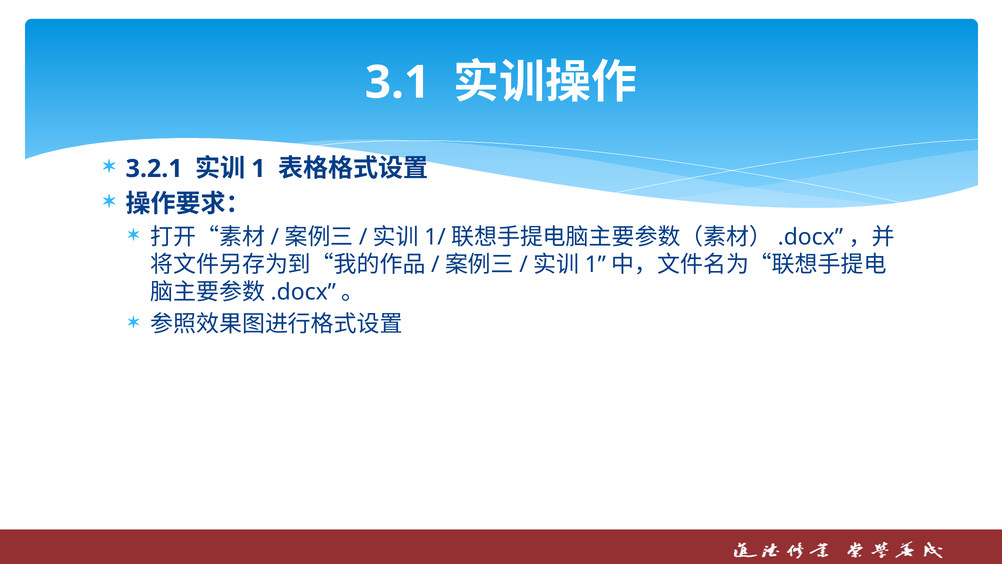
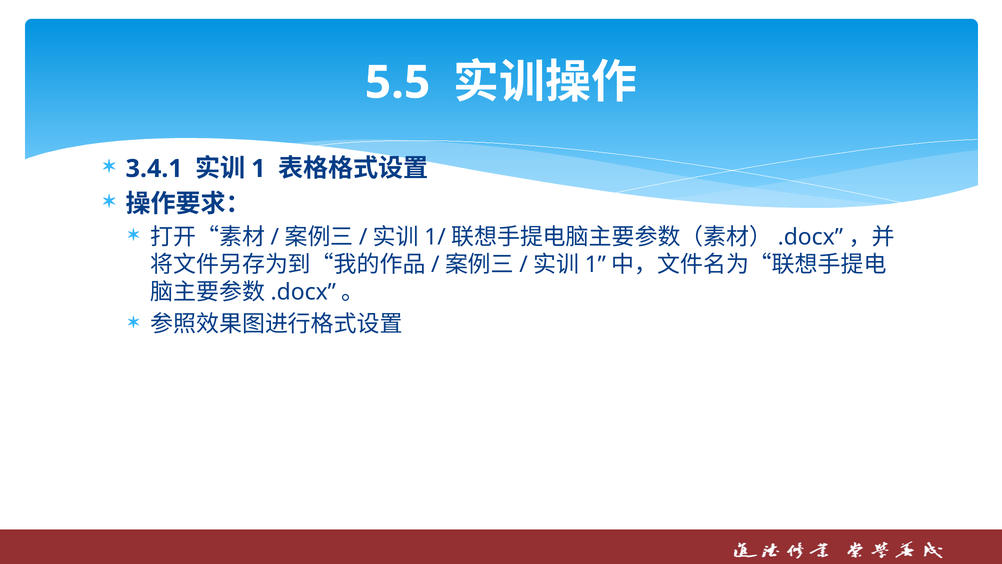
3.1: 3.1 -> 5.5
3.2.1: 3.2.1 -> 3.4.1
